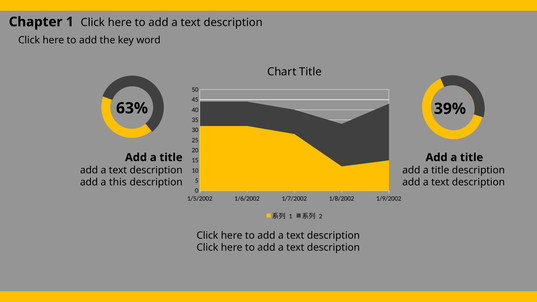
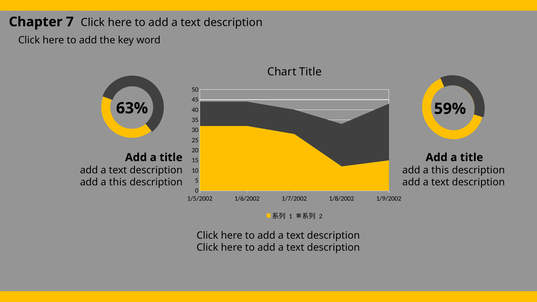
Chapter 1: 1 -> 7
39%: 39% -> 59%
title at (440, 170): title -> this
